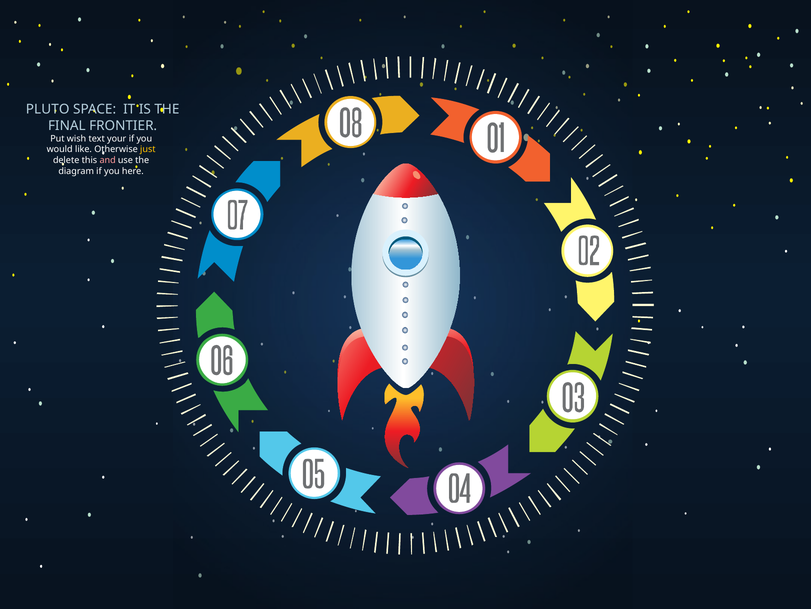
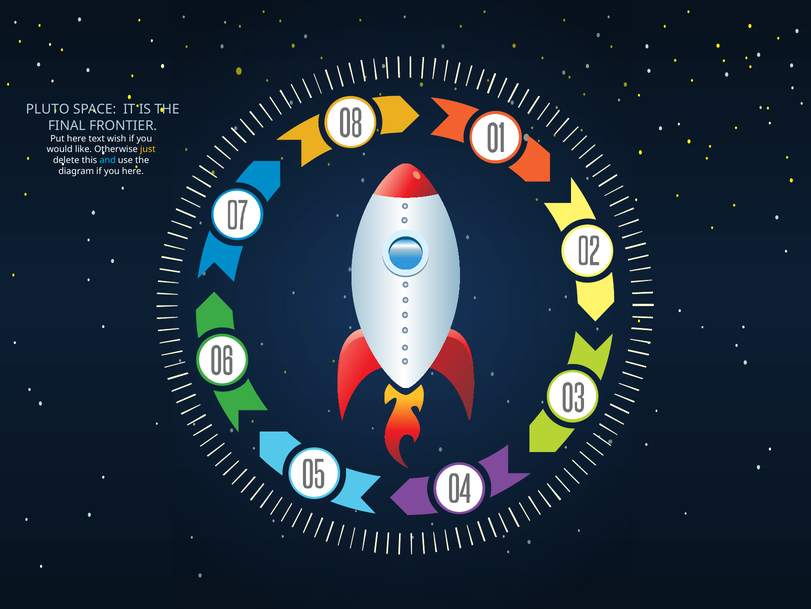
Put wish: wish -> here
your: your -> wish
and colour: pink -> light blue
